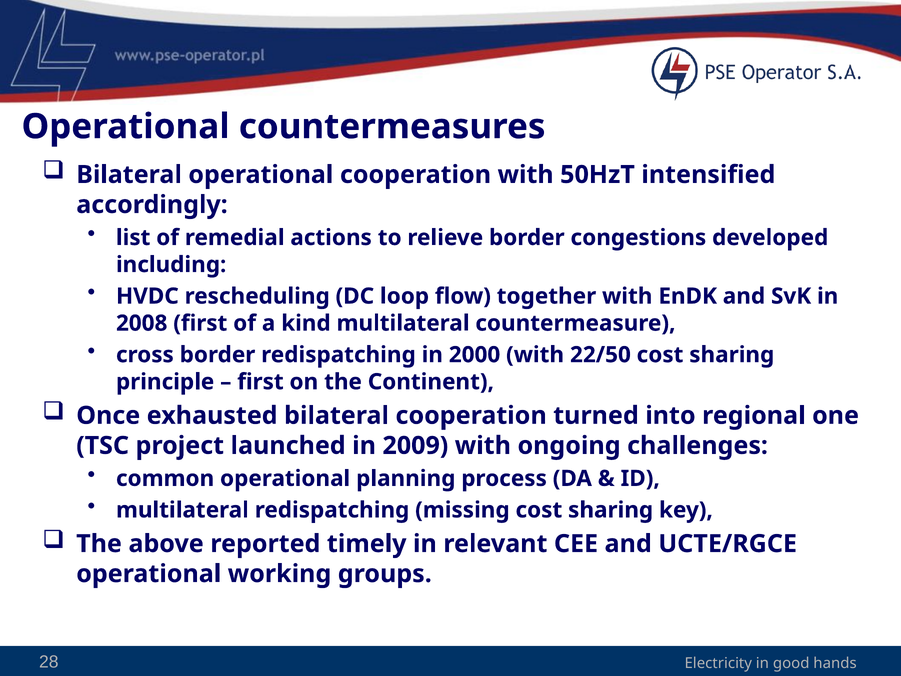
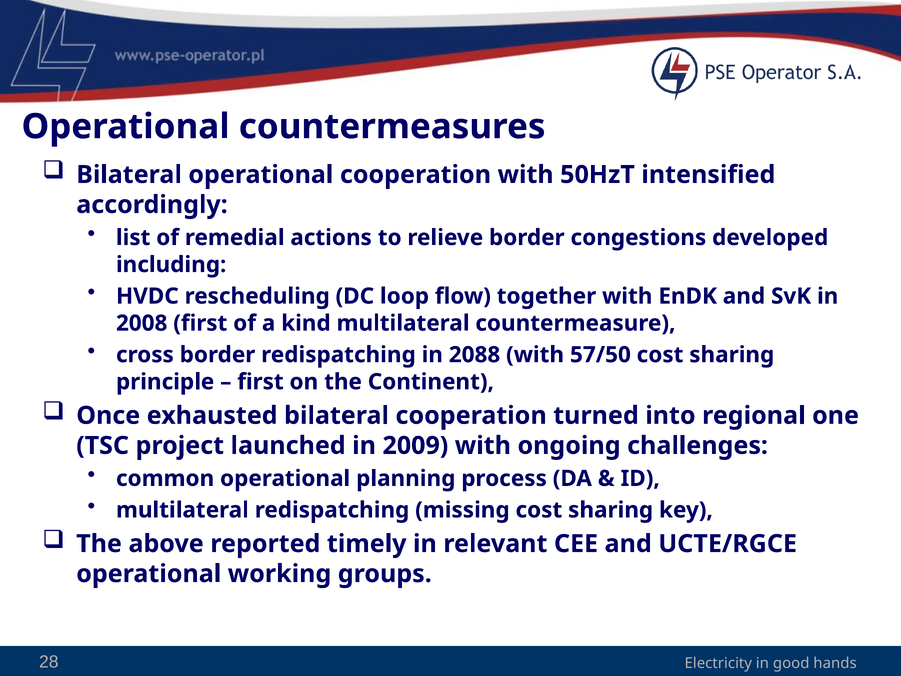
2000: 2000 -> 2088
22/50: 22/50 -> 57/50
